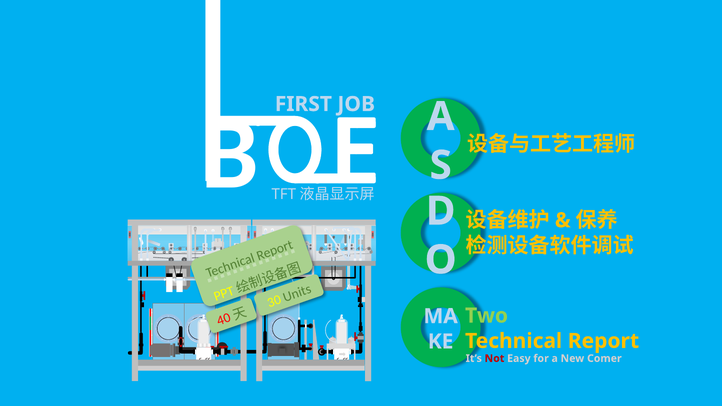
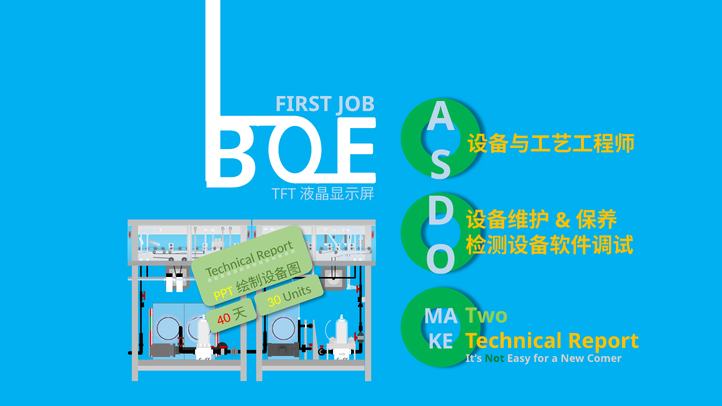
Not colour: red -> green
